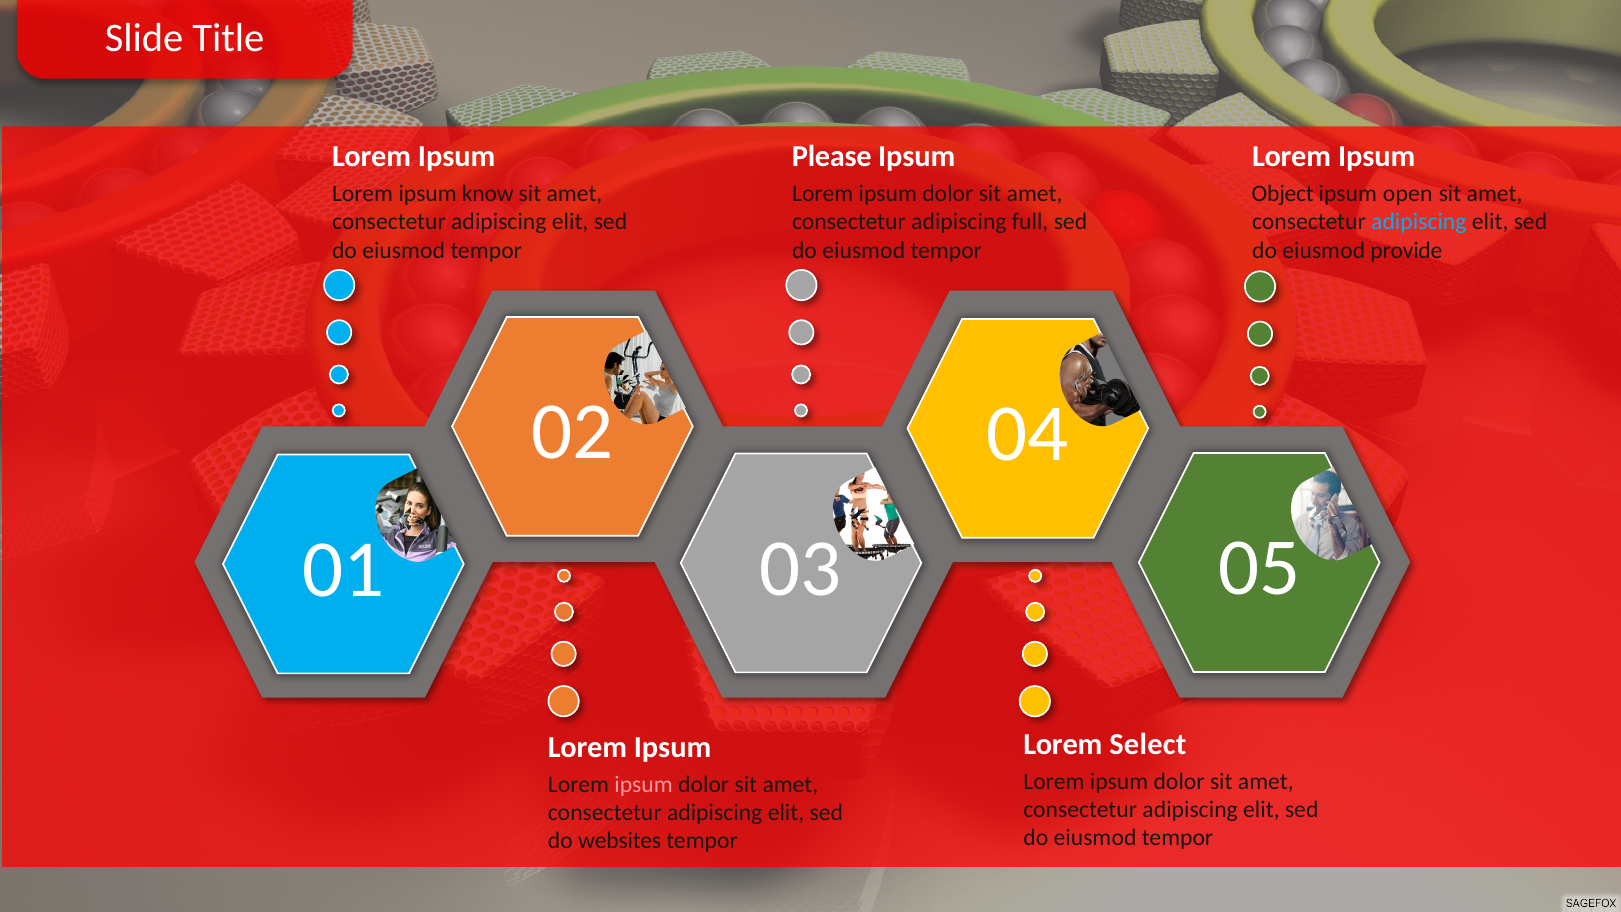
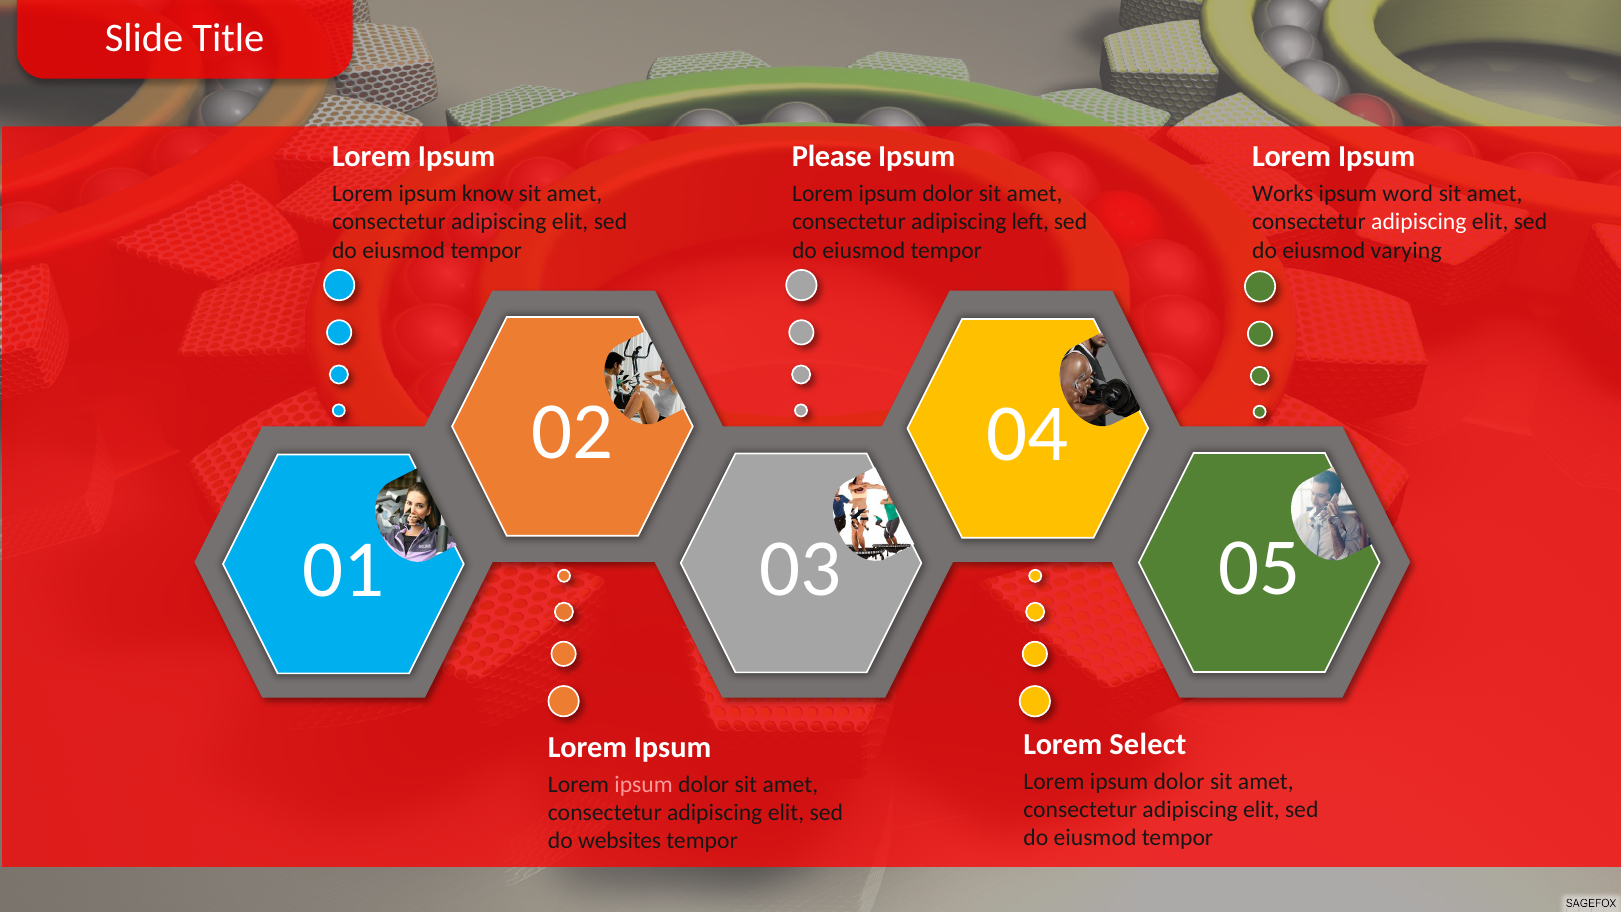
Object: Object -> Works
open: open -> word
full: full -> left
adipiscing at (1419, 222) colour: light blue -> white
provide: provide -> varying
